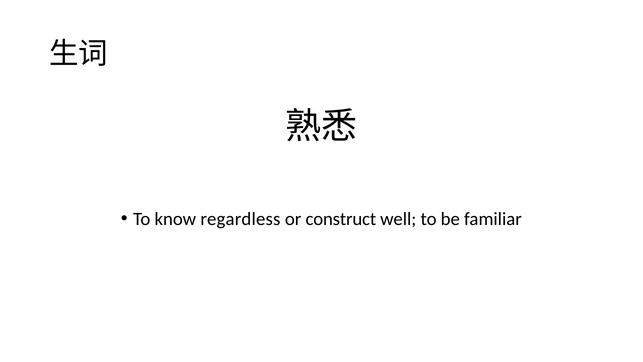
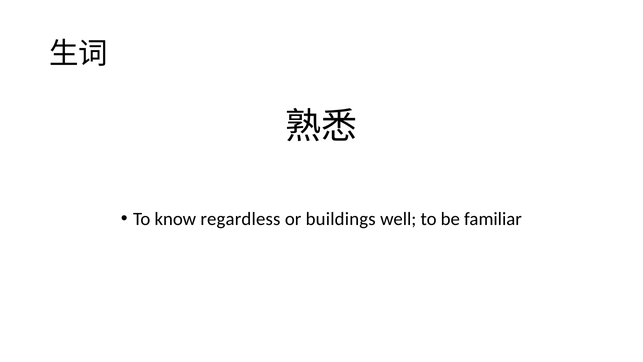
construct: construct -> buildings
